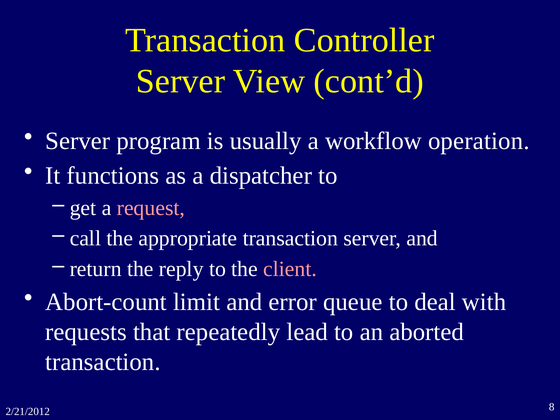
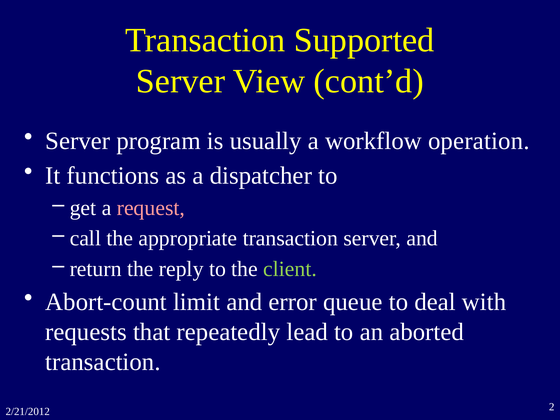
Controller: Controller -> Supported
client colour: pink -> light green
8: 8 -> 2
